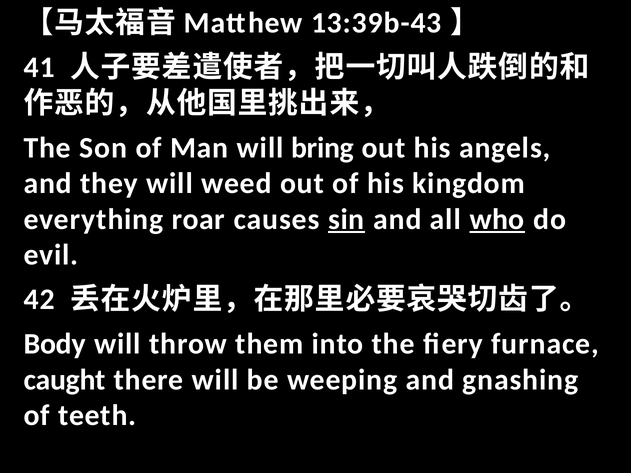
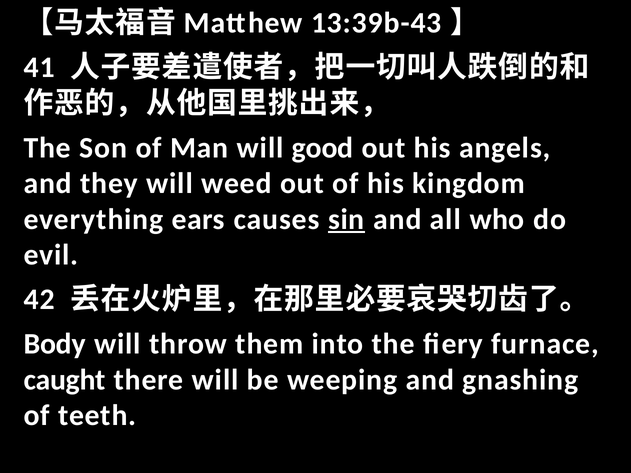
bring: bring -> good
roar: roar -> ears
who underline: present -> none
